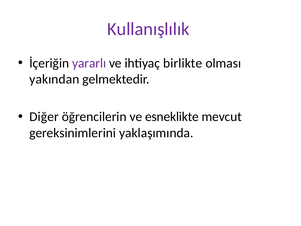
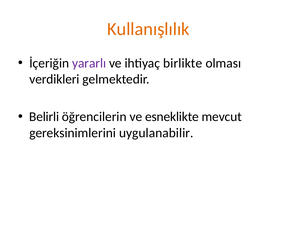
Kullanışlılık colour: purple -> orange
yakından: yakından -> verdikleri
Diğer: Diğer -> Belirli
yaklaşımında: yaklaşımında -> uygulanabilir
